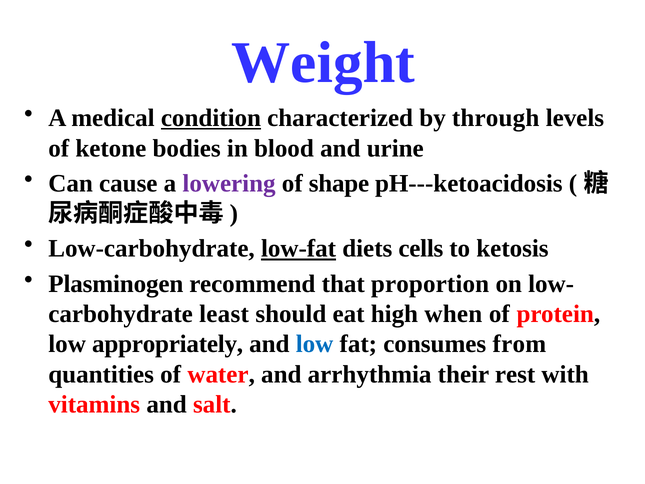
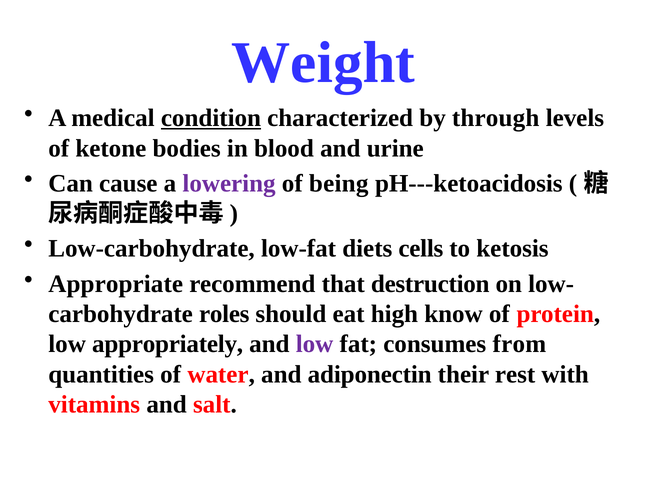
shape: shape -> being
low-fat underline: present -> none
Plasminogen: Plasminogen -> Appropriate
proportion: proportion -> destruction
least: least -> roles
when: when -> know
low at (315, 344) colour: blue -> purple
arrhythmia: arrhythmia -> adiponectin
